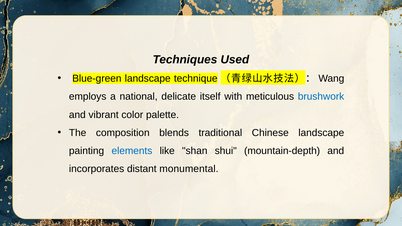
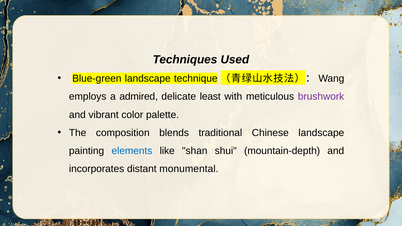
national: national -> admired
itself: itself -> least
brushwork colour: blue -> purple
